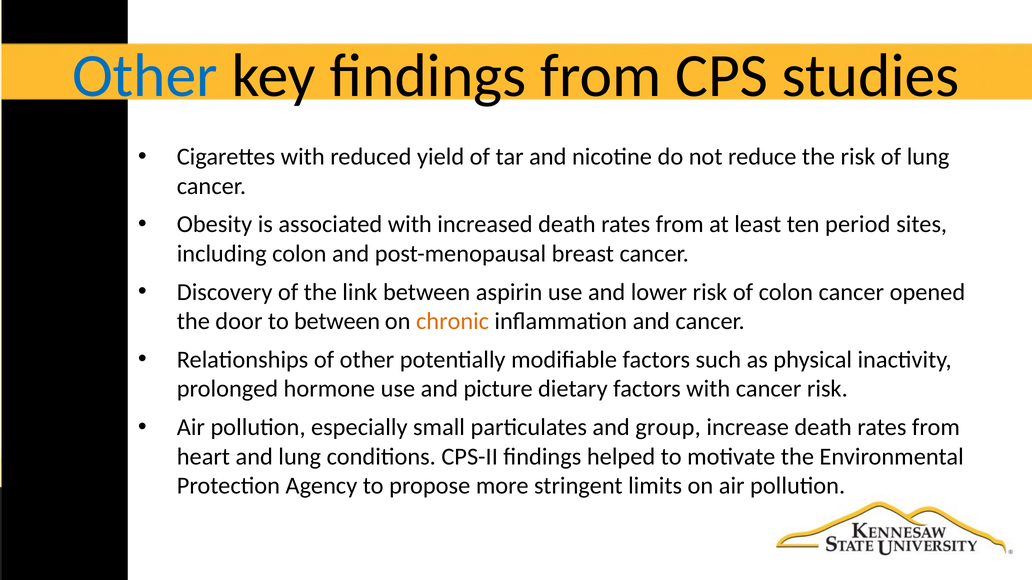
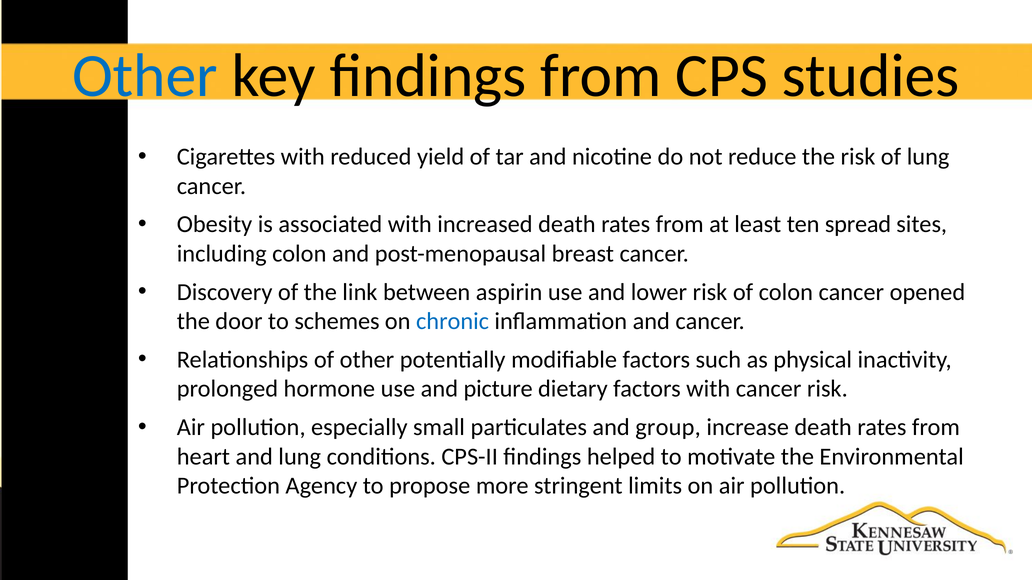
period: period -> spread
to between: between -> schemes
chronic colour: orange -> blue
